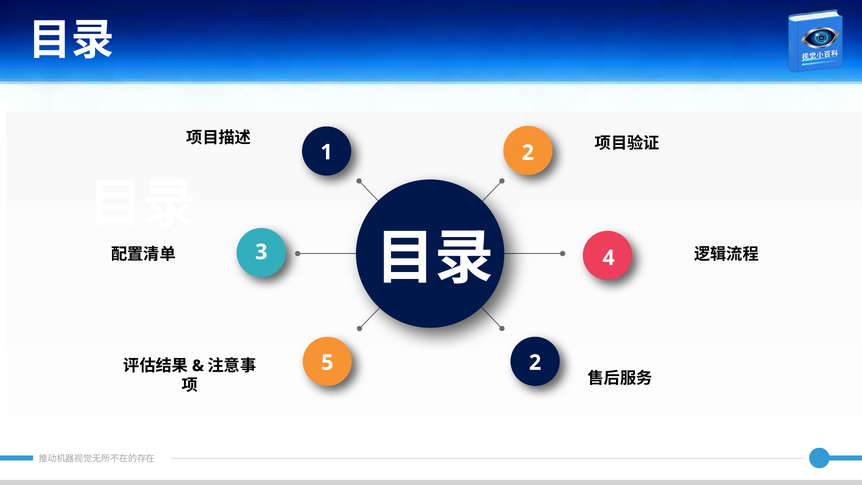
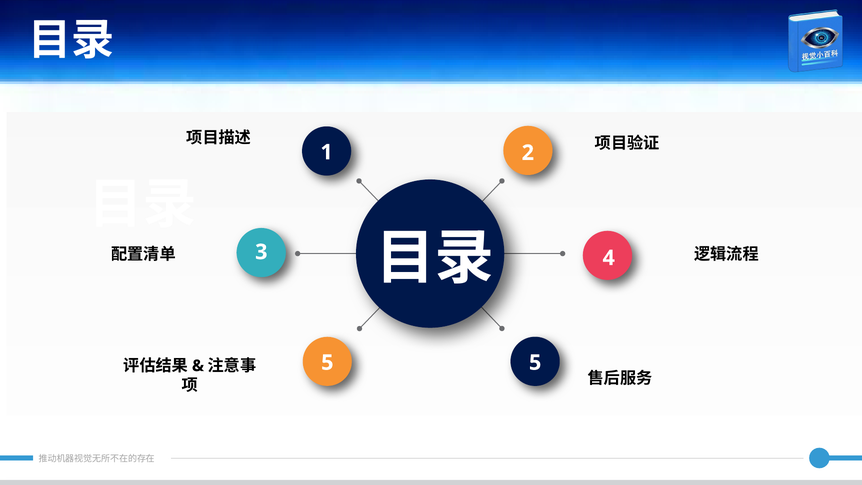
5 2: 2 -> 5
